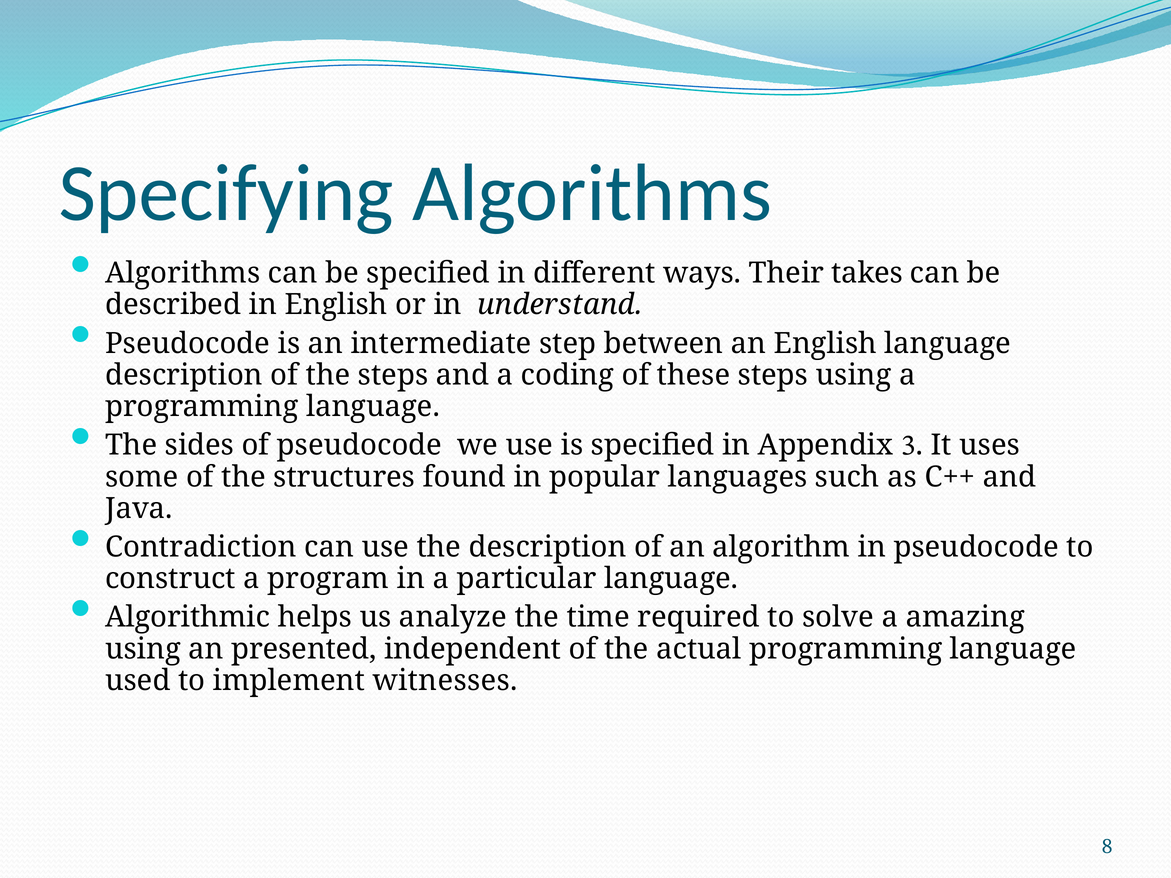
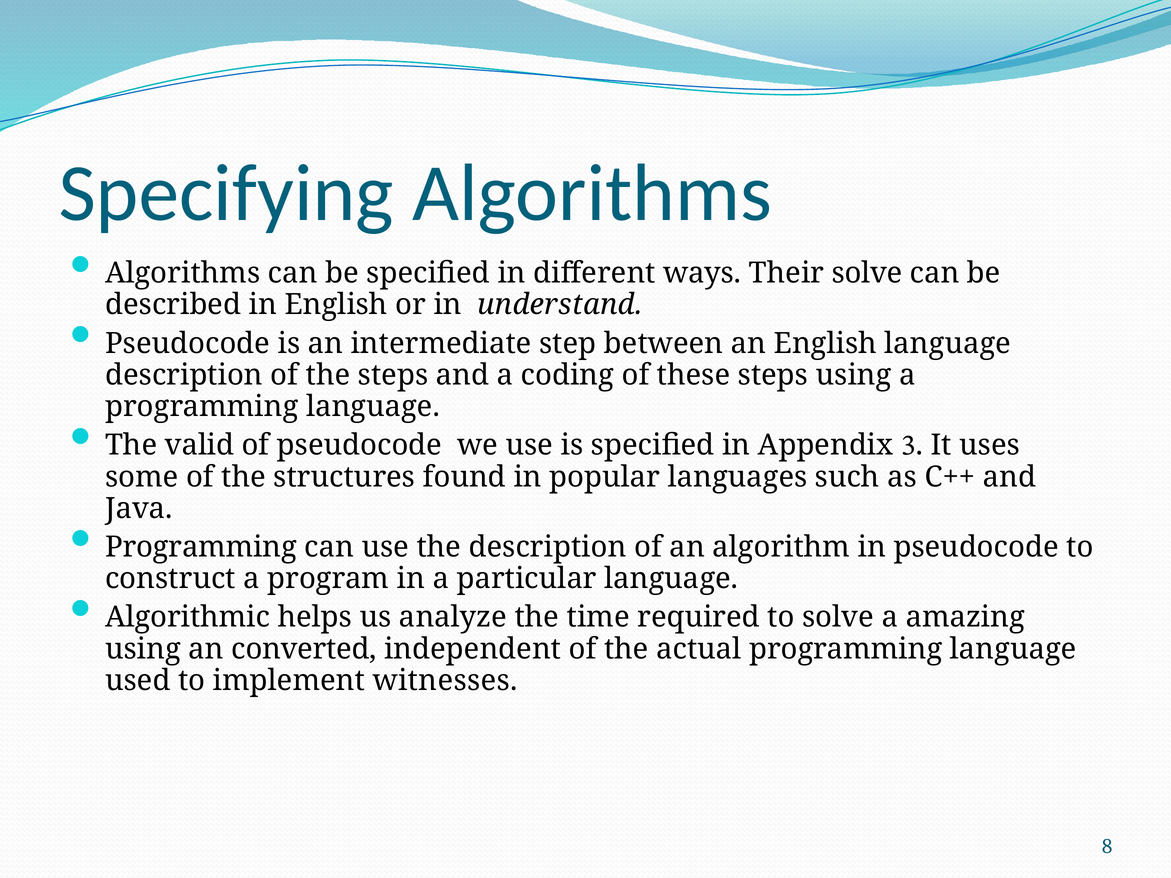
Their takes: takes -> solve
sides: sides -> valid
Contradiction at (201, 547): Contradiction -> Programming
presented: presented -> converted
